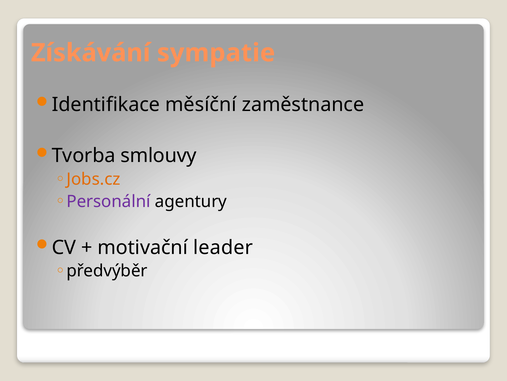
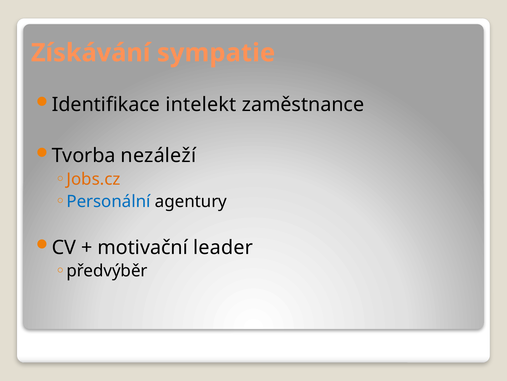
měsíční: měsíční -> intelekt
smlouvy: smlouvy -> nezáleží
Personální colour: purple -> blue
